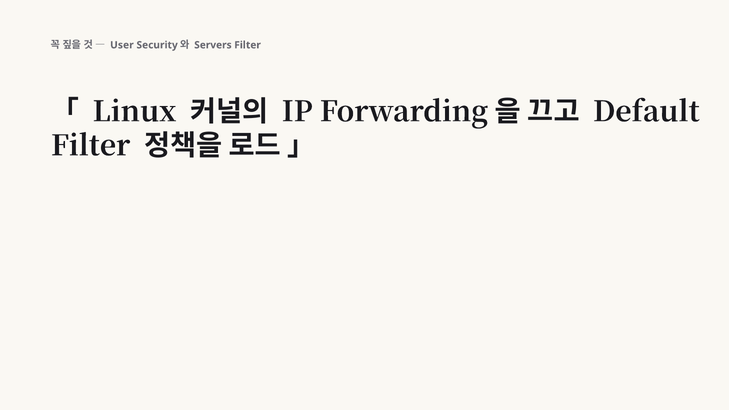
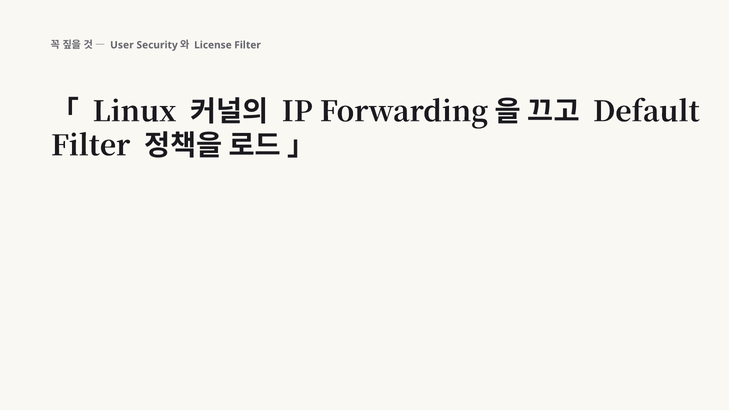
Servers: Servers -> License
